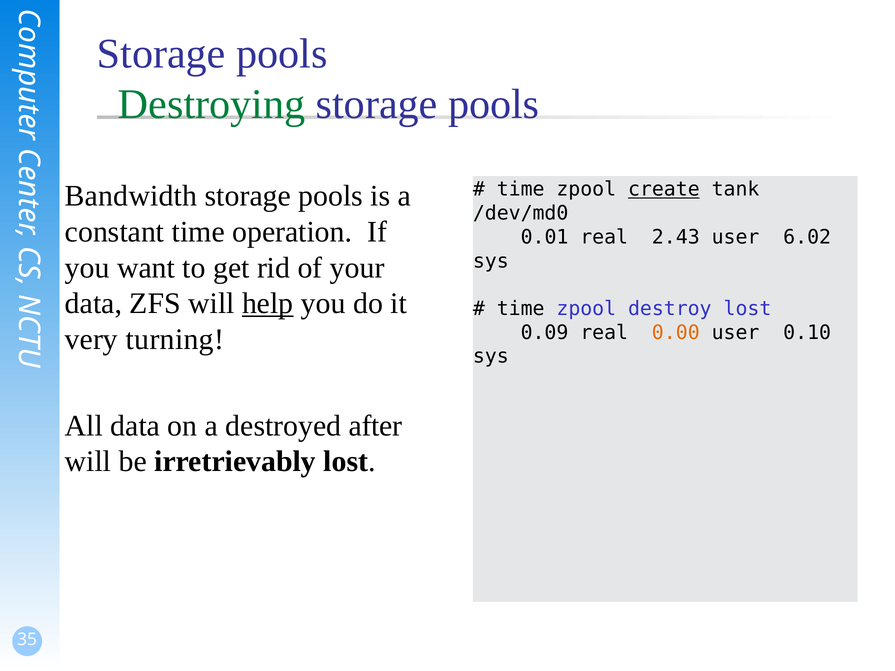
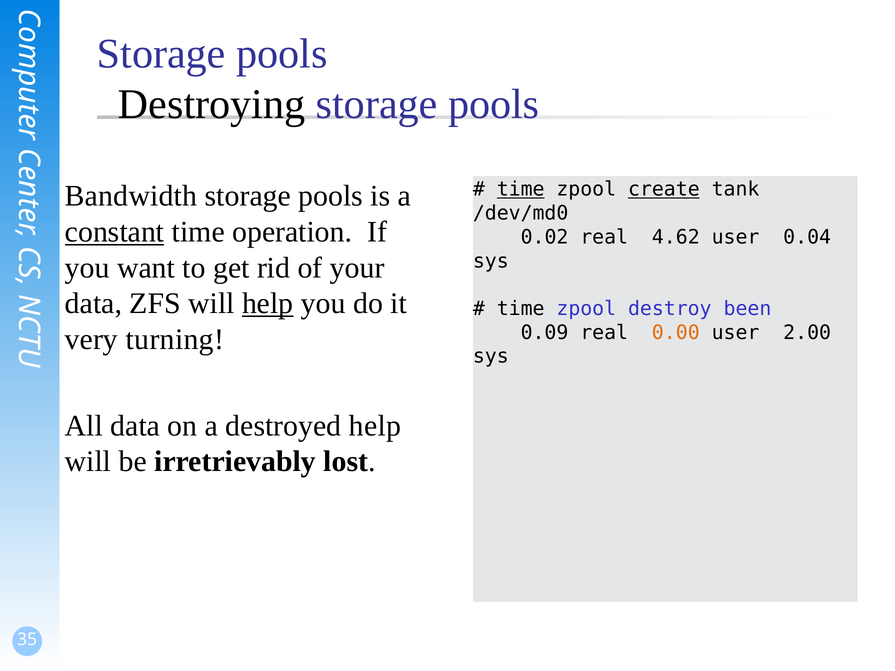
Destroying colour: green -> black
time at (521, 189) underline: none -> present
constant underline: none -> present
0.01: 0.01 -> 0.02
2.43: 2.43 -> 4.62
6.02: 6.02 -> 0.04
destroy lost: lost -> been
0.10: 0.10 -> 2.00
destroyed after: after -> help
